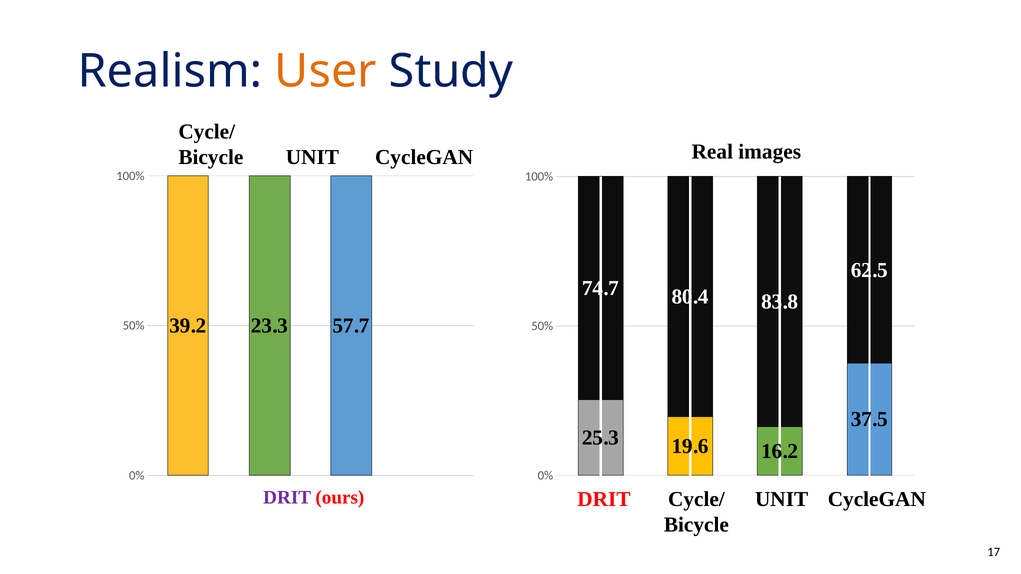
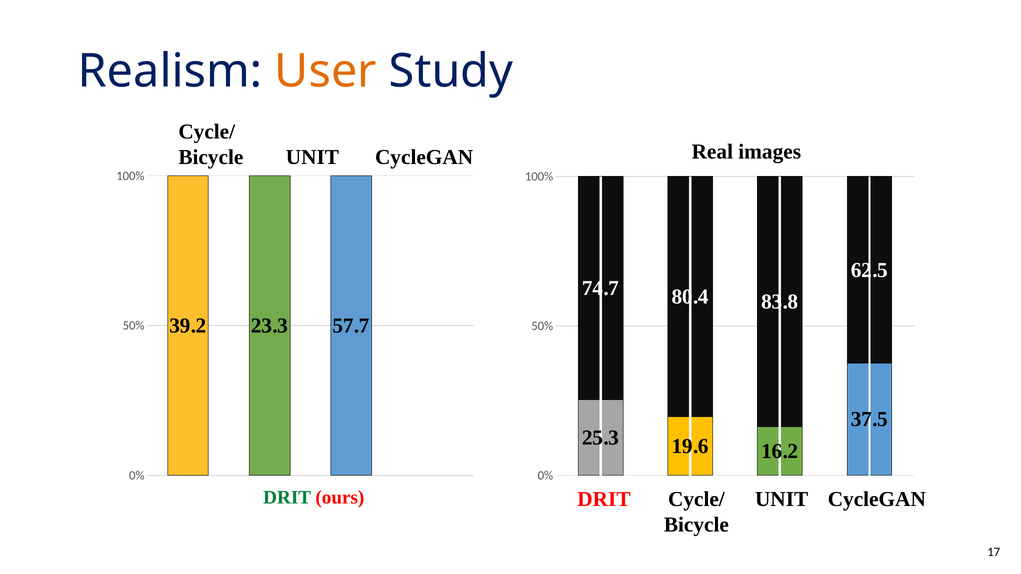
DRIT at (287, 498) colour: purple -> green
